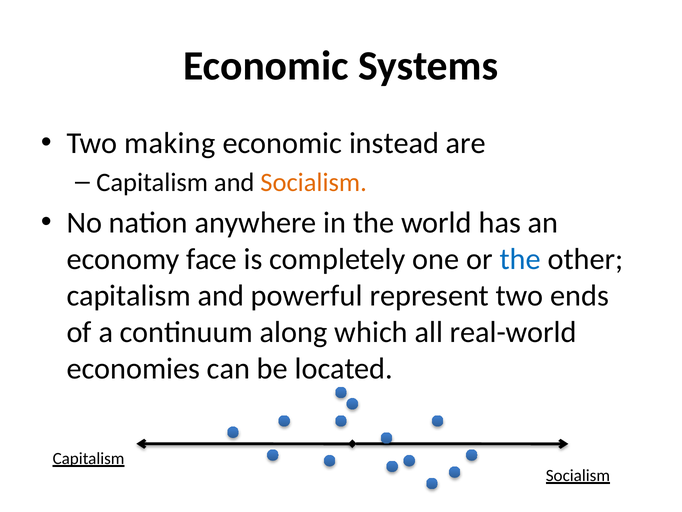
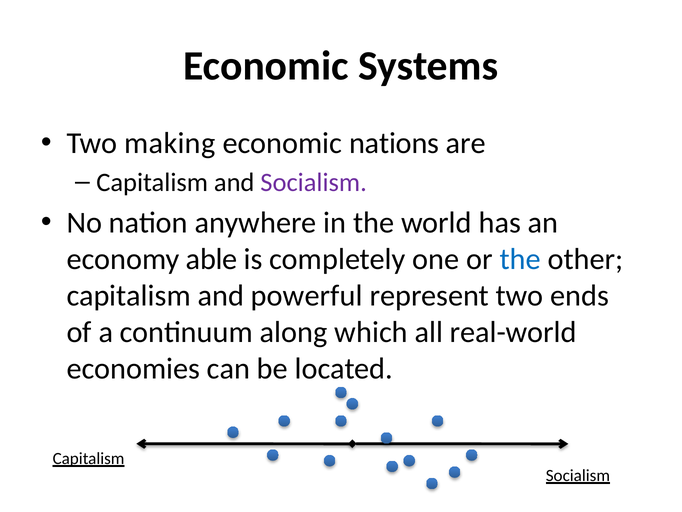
instead: instead -> nations
Socialism at (314, 182) colour: orange -> purple
face: face -> able
